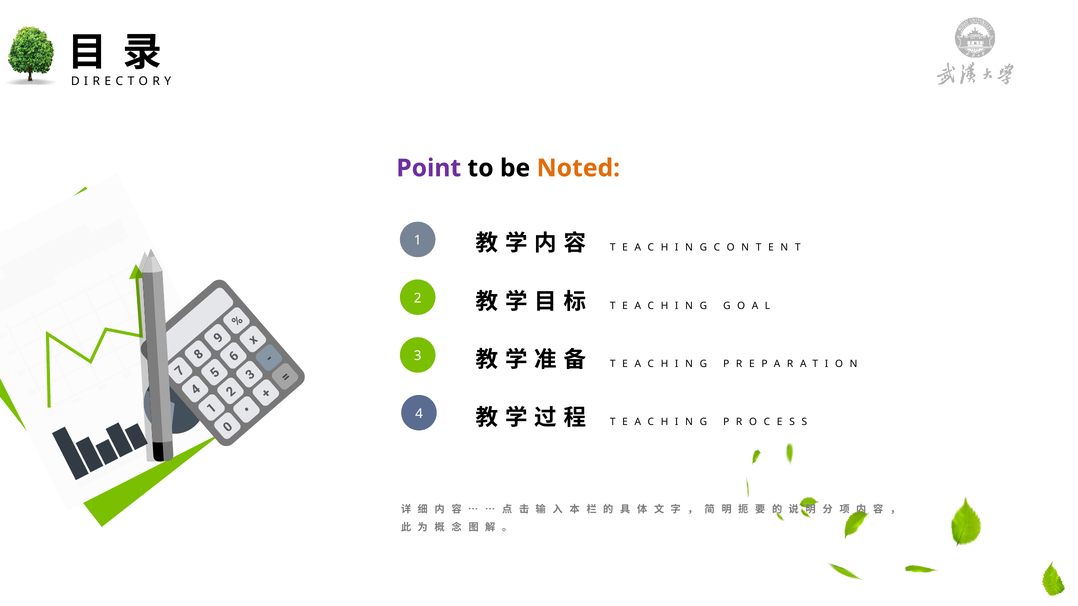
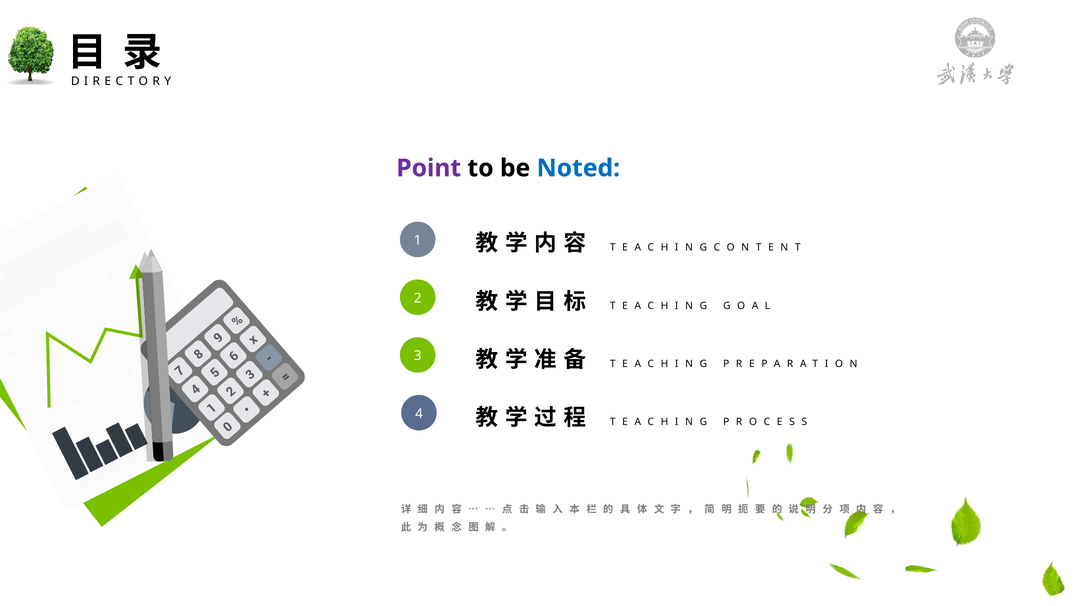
Noted colour: orange -> blue
